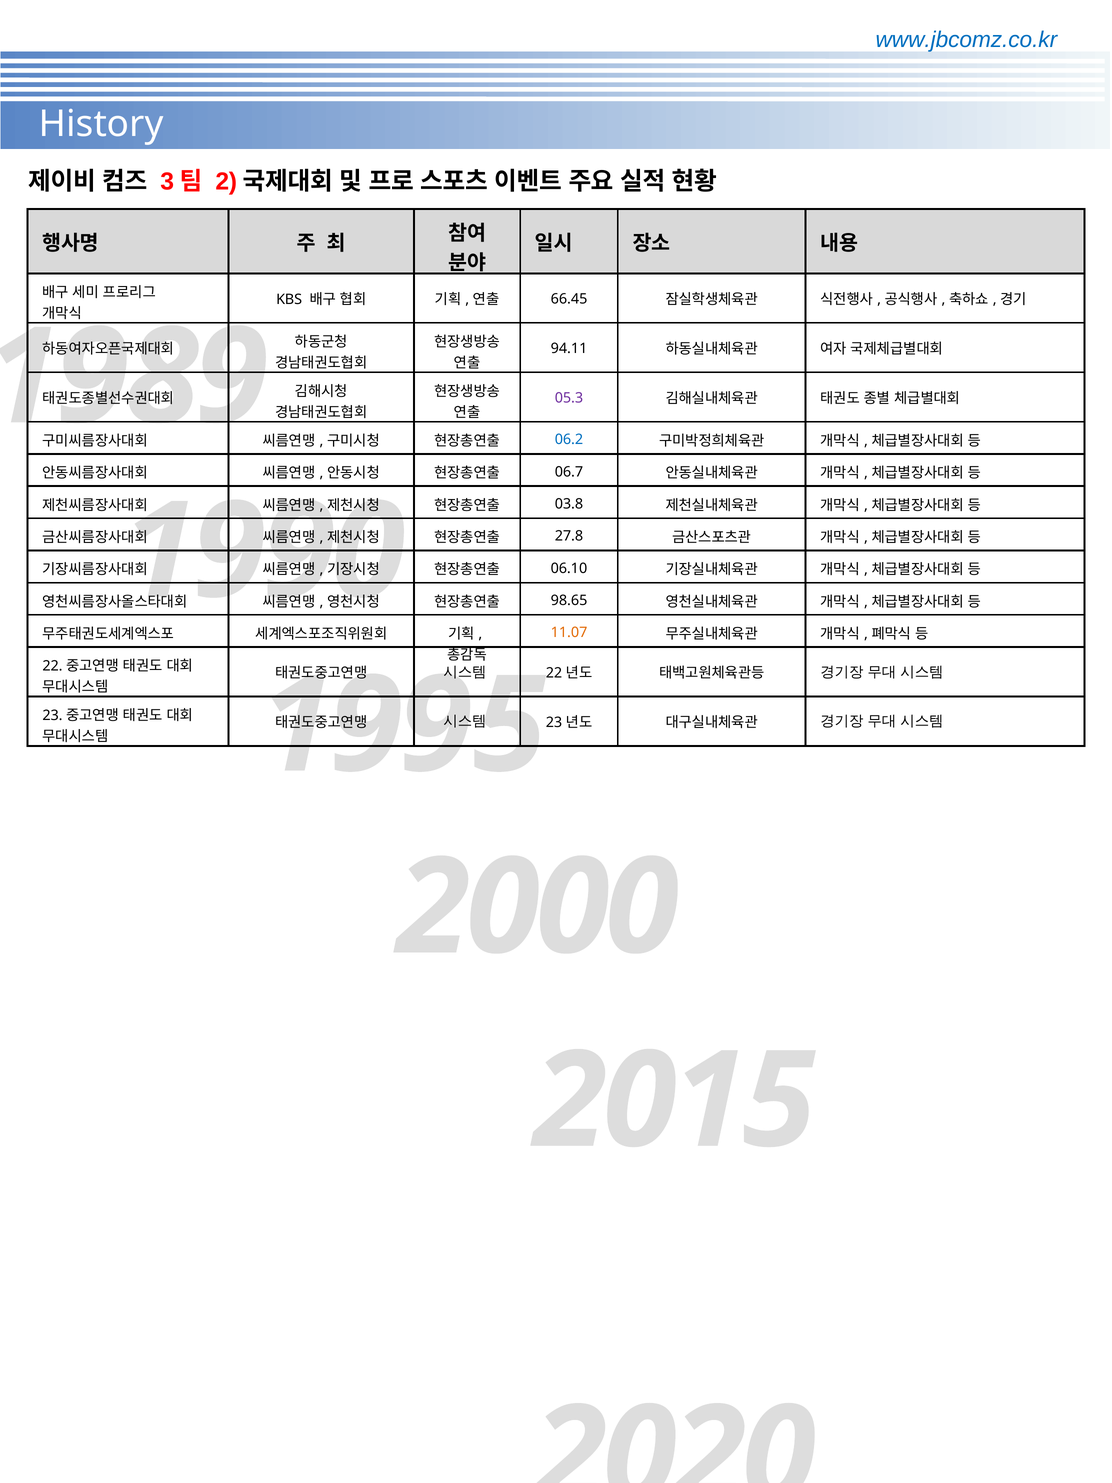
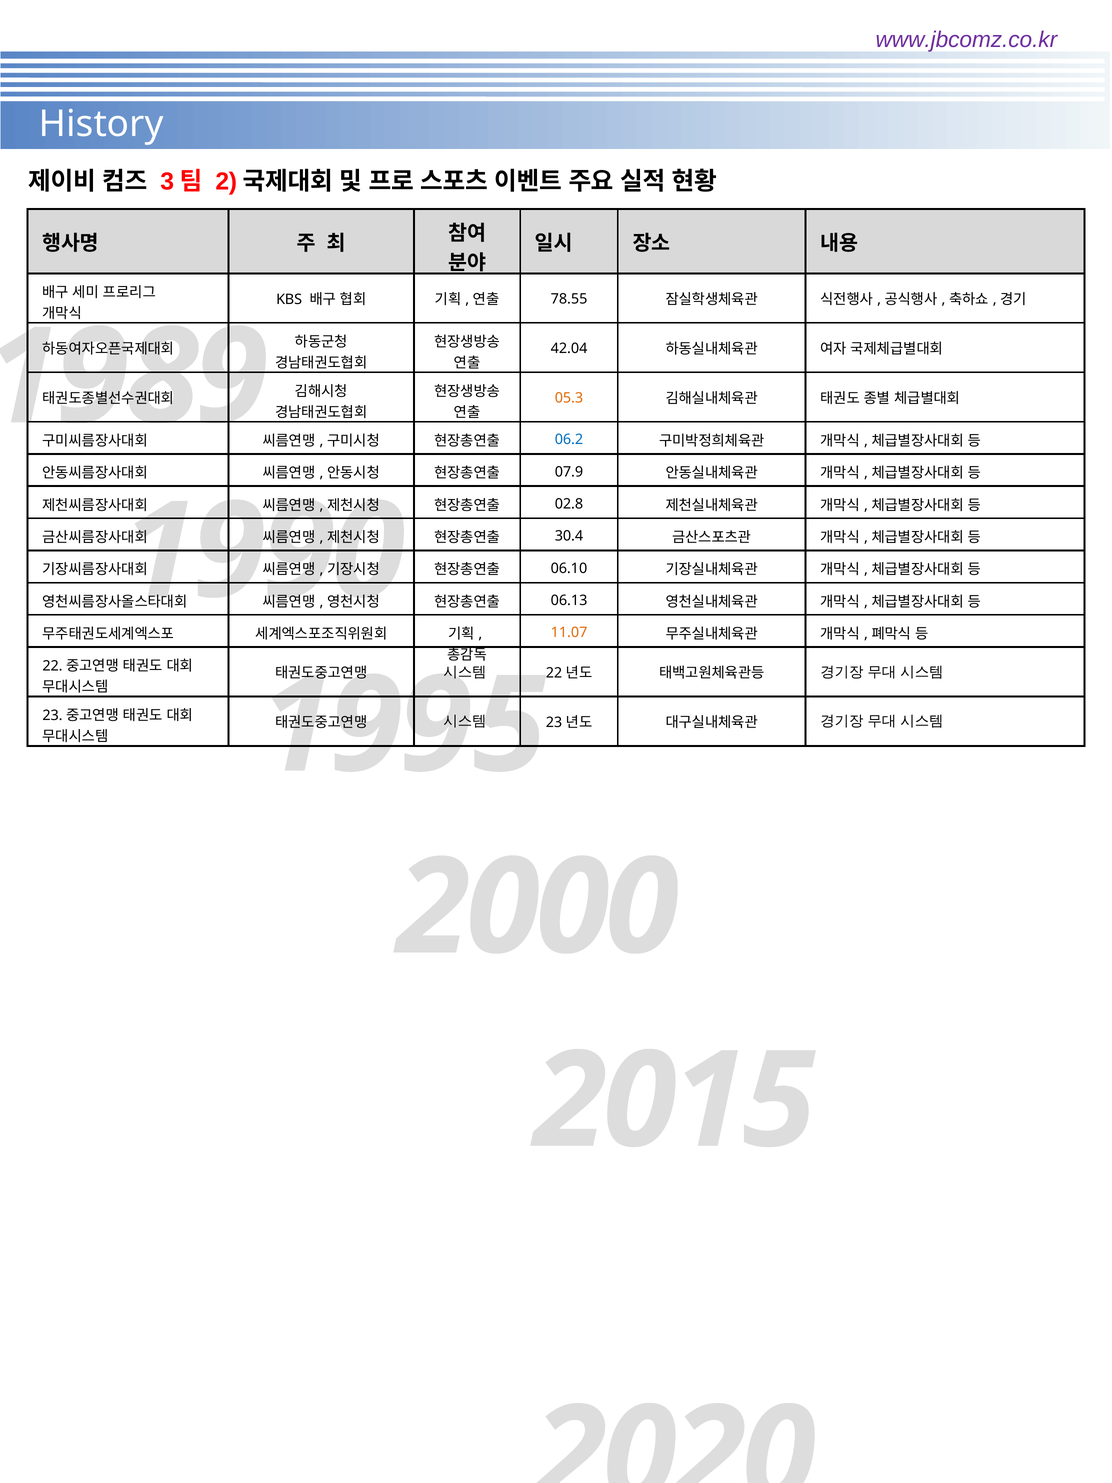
www.jbcomz.co.kr colour: blue -> purple
66.45: 66.45 -> 78.55
94.11: 94.11 -> 42.04
05.3 colour: purple -> orange
06.7: 06.7 -> 07.9
03.8: 03.8 -> 02.8
27.8: 27.8 -> 30.4
98.65: 98.65 -> 06.13
